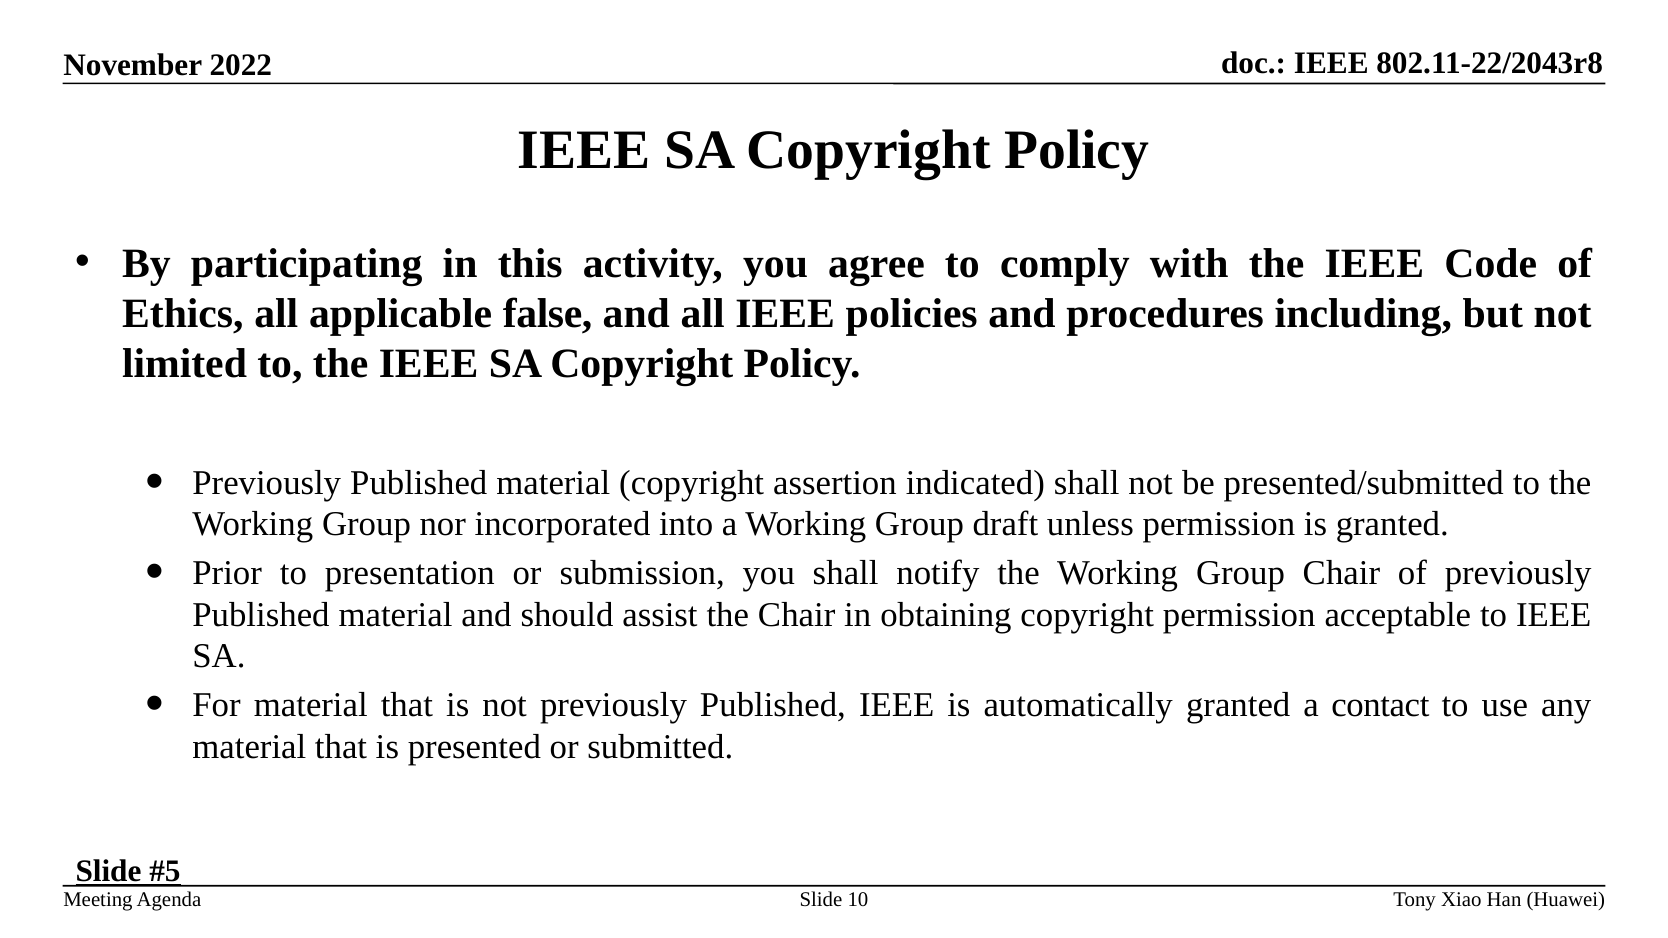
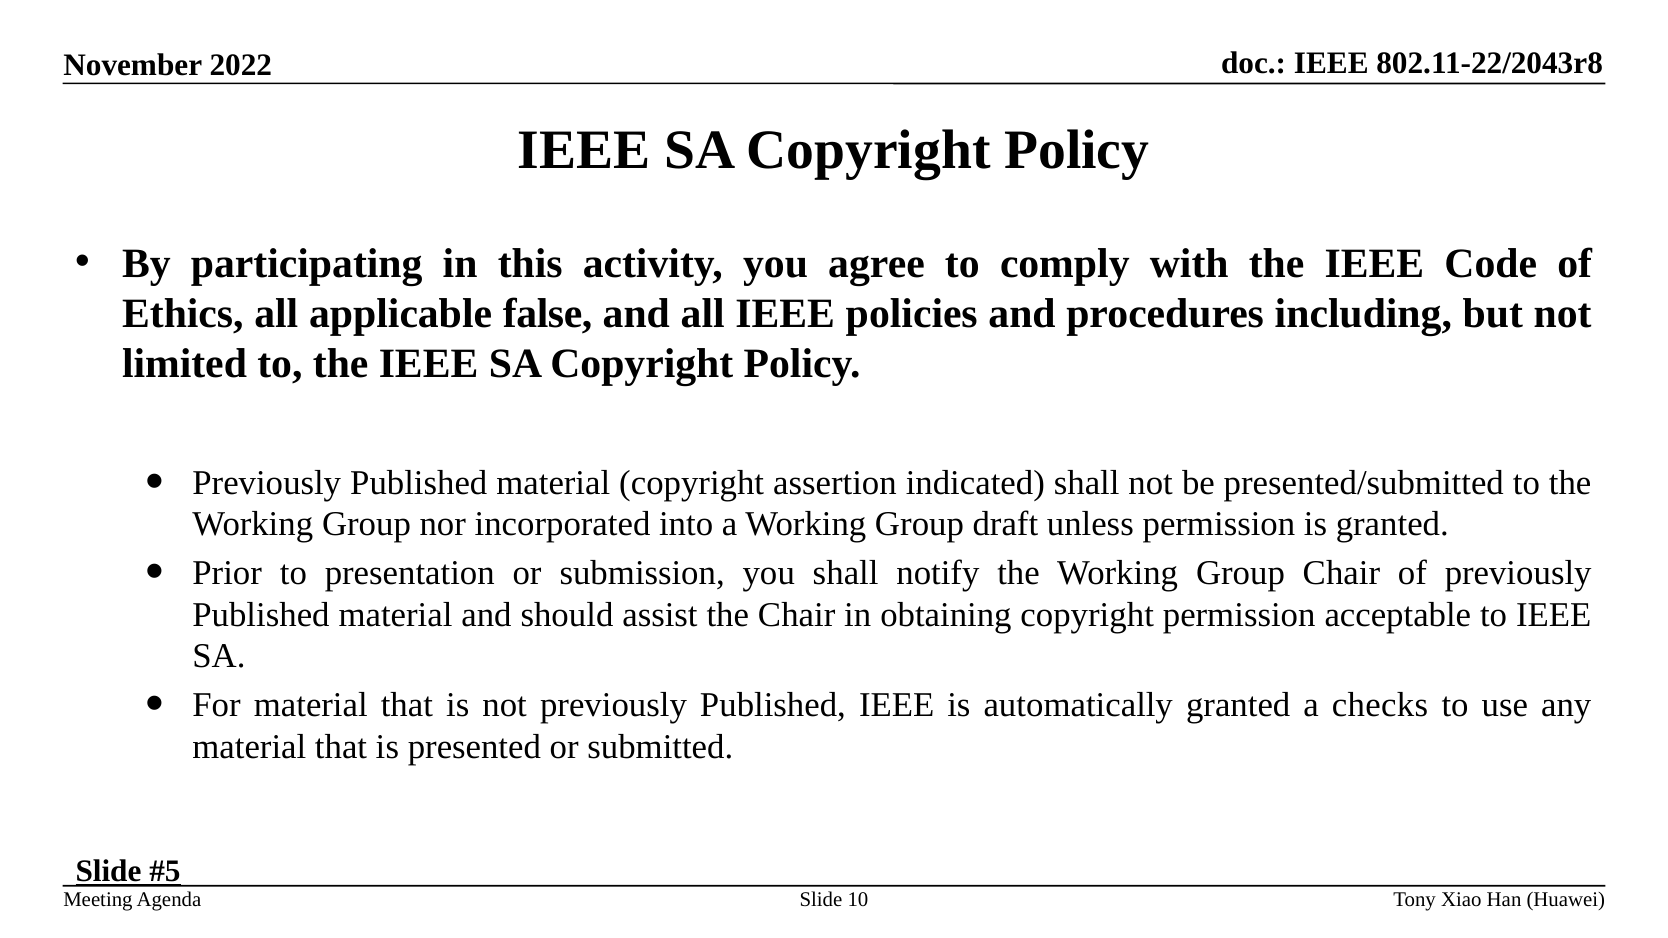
contact: contact -> checks
